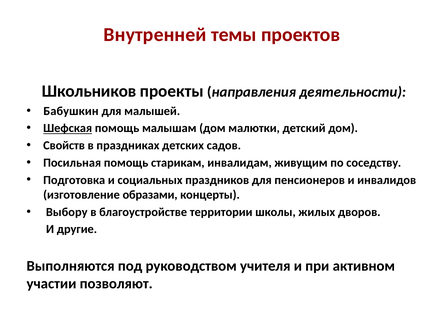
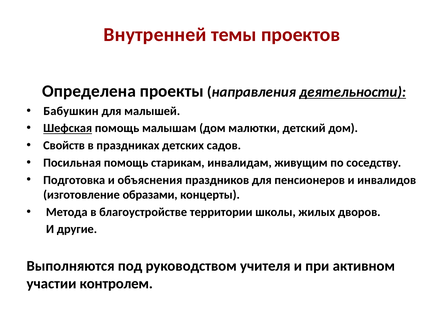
Школьников: Школьников -> Определена
деятельности underline: none -> present
социальных: социальных -> объяснения
Выбору: Выбору -> Метода
позволяют: позволяют -> контролем
